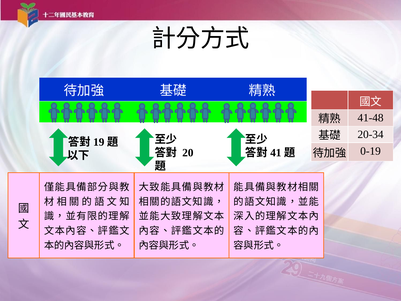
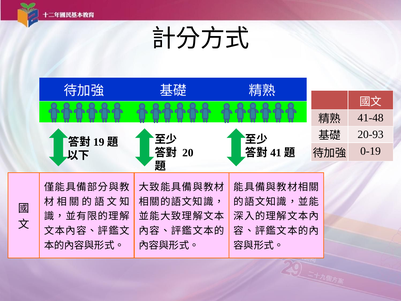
20-34: 20-34 -> 20-93
